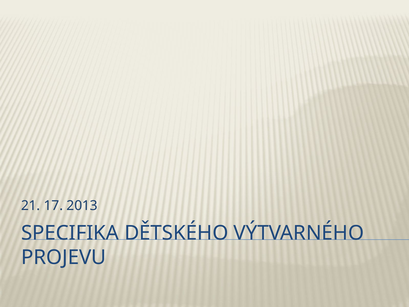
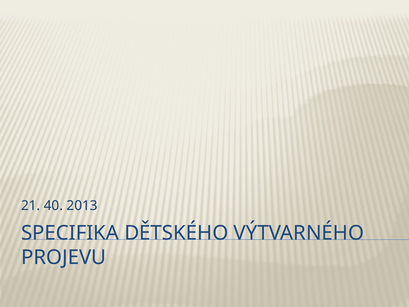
17: 17 -> 40
